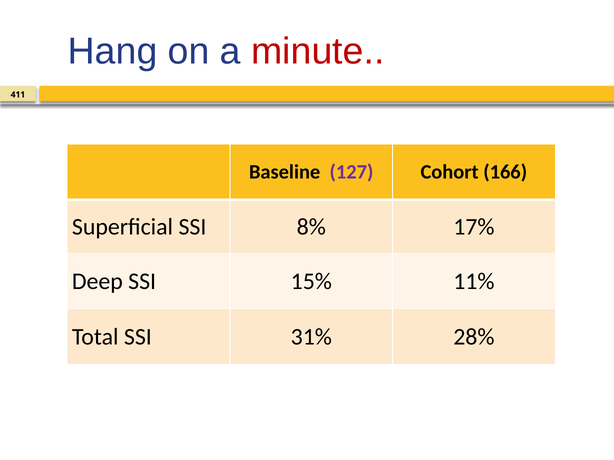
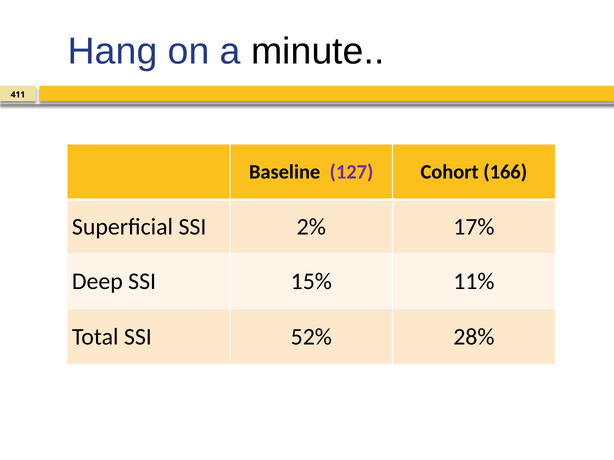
minute colour: red -> black
8%: 8% -> 2%
31%: 31% -> 52%
